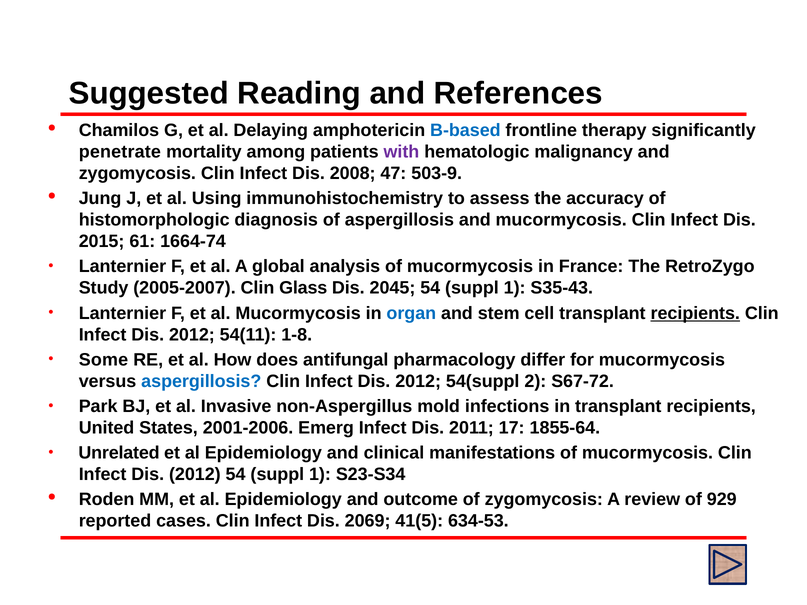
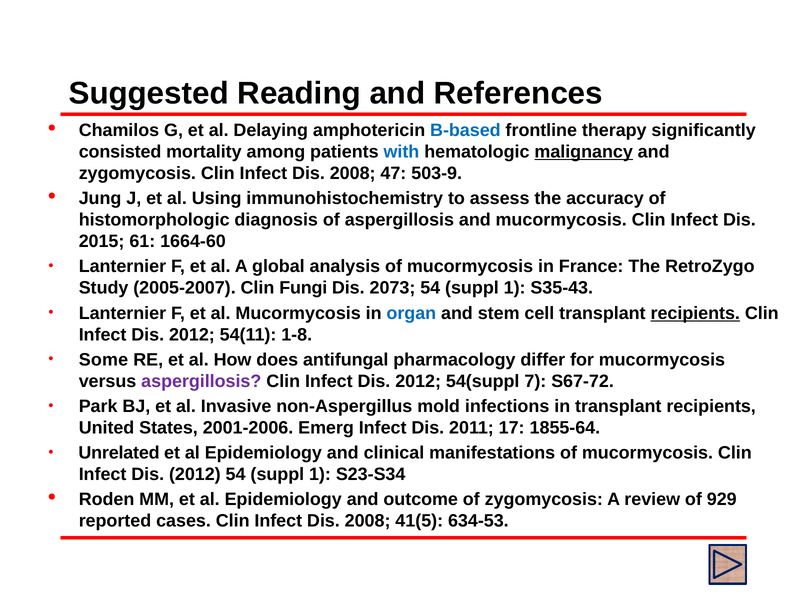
penetrate: penetrate -> consisted
with colour: purple -> blue
malignancy underline: none -> present
1664-74: 1664-74 -> 1664-60
Glass: Glass -> Fungi
2045: 2045 -> 2073
aspergillosis at (201, 381) colour: blue -> purple
2: 2 -> 7
2069 at (368, 521): 2069 -> 2008
